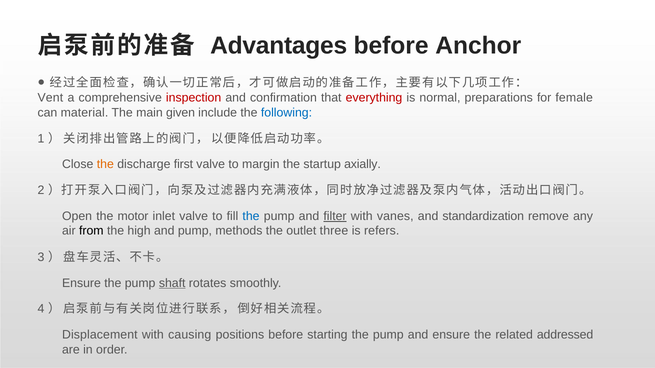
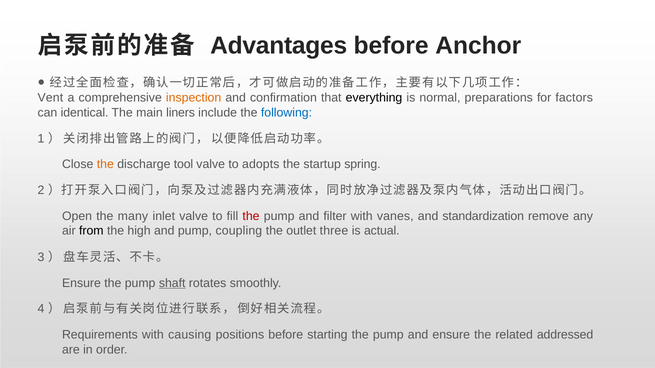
inspection colour: red -> orange
everything colour: red -> black
female: female -> factors
material: material -> identical
given: given -> liners
first: first -> tool
margin: margin -> adopts
axially: axially -> spring
motor: motor -> many
the at (251, 216) colour: blue -> red
filter underline: present -> none
methods: methods -> coupling
refers: refers -> actual
Displacement: Displacement -> Requirements
